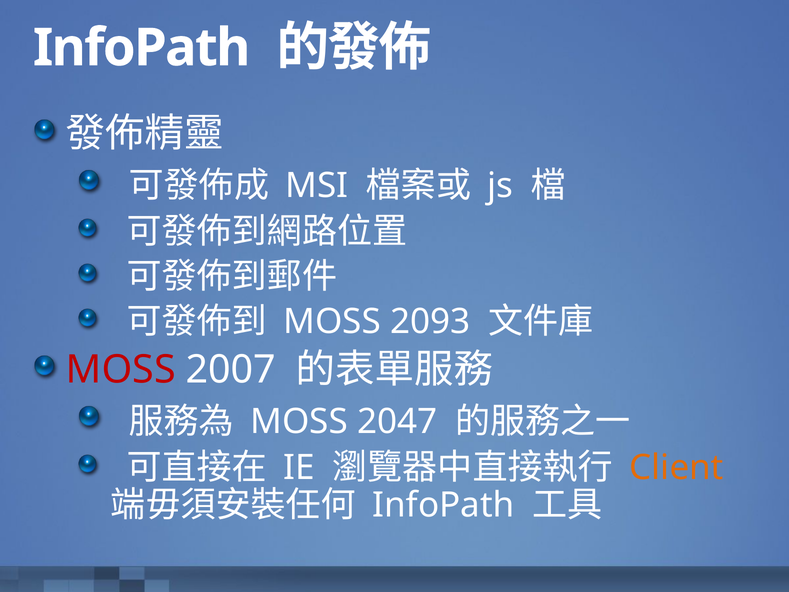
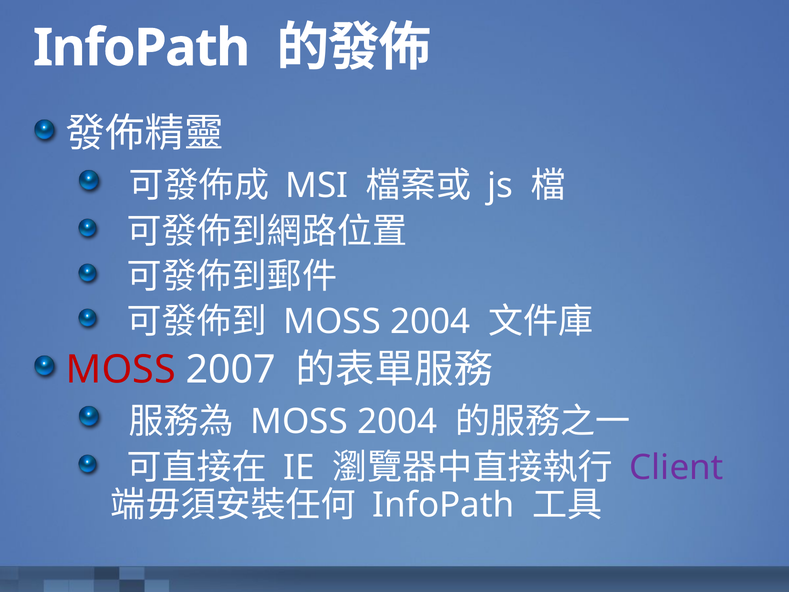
2093 at (430, 321): 2093 -> 2004
2047 at (397, 421): 2047 -> 2004
Client colour: orange -> purple
